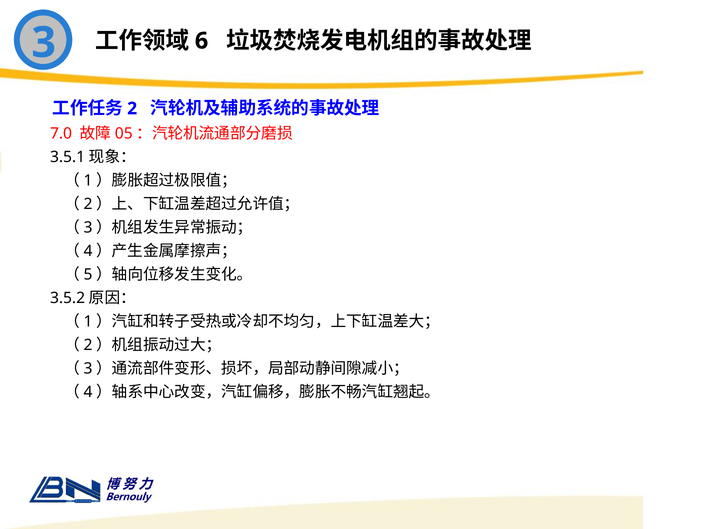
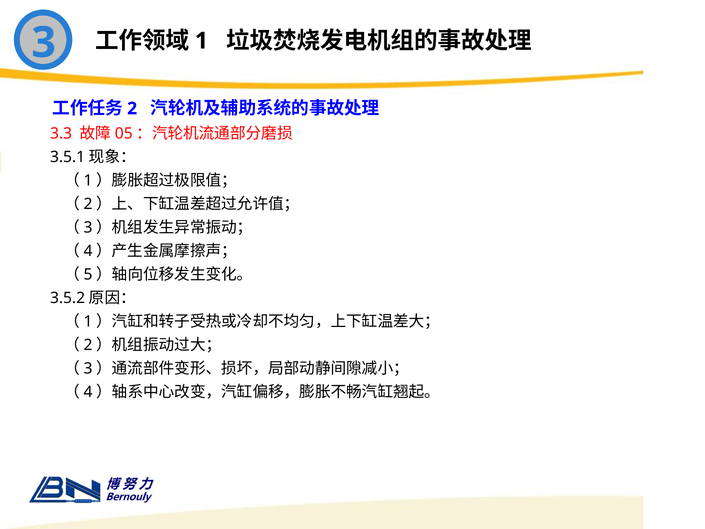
6: 6 -> 1
7.0: 7.0 -> 3.3
